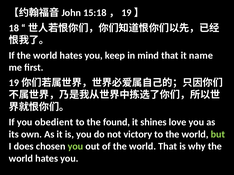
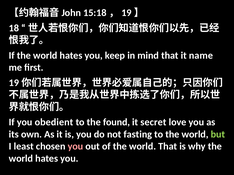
shines: shines -> secret
victory: victory -> fasting
does: does -> least
you at (75, 147) colour: light green -> pink
